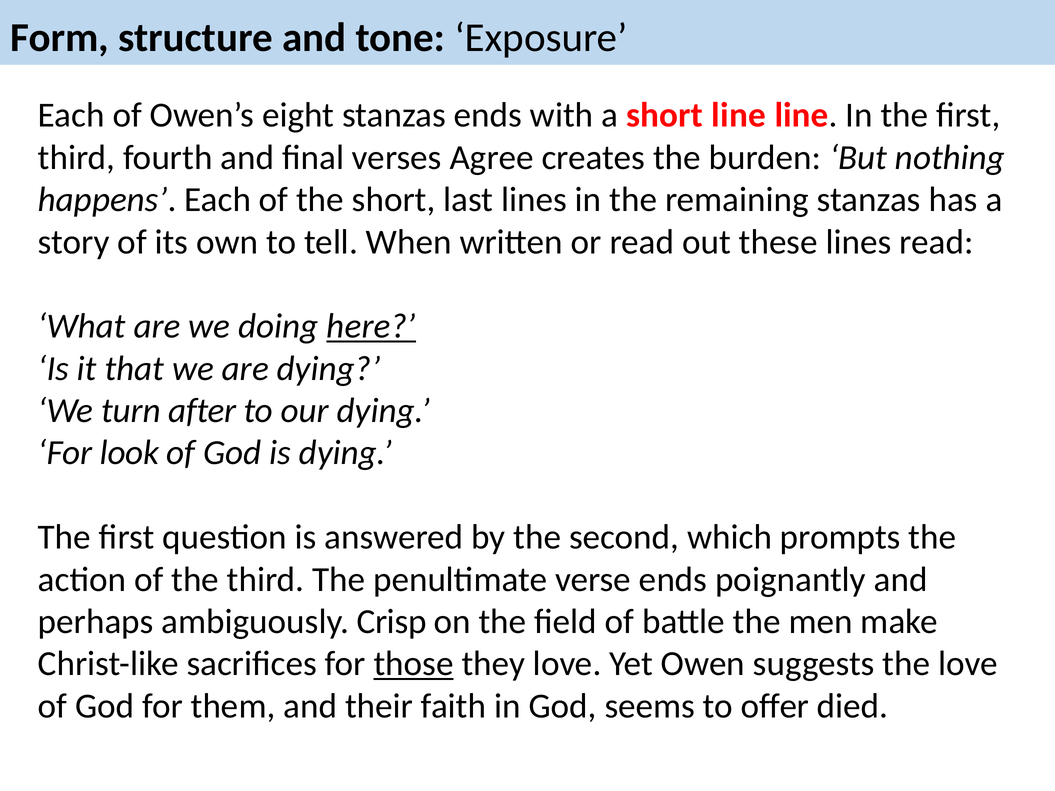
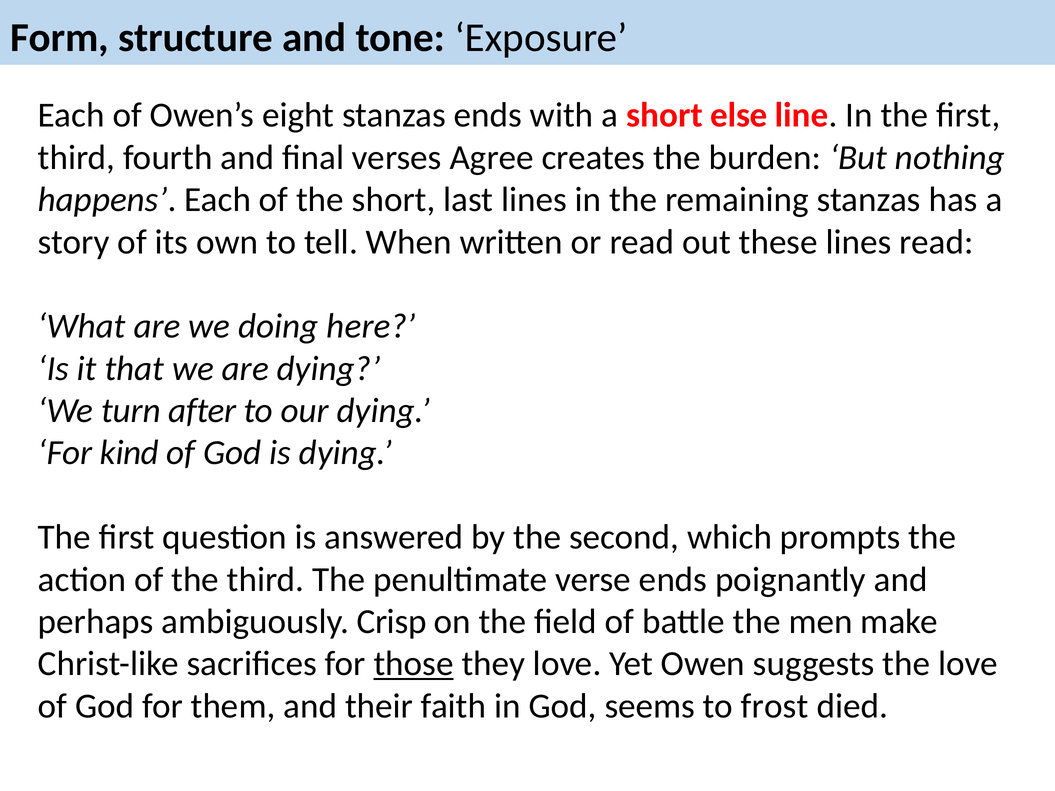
short line: line -> else
here underline: present -> none
look: look -> kind
offer: offer -> frost
